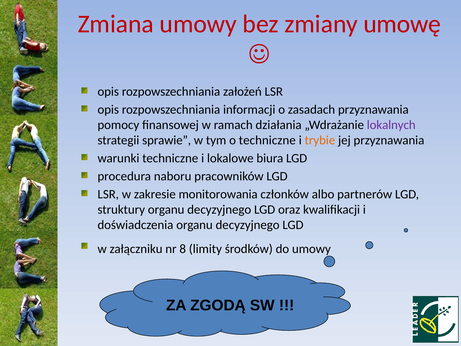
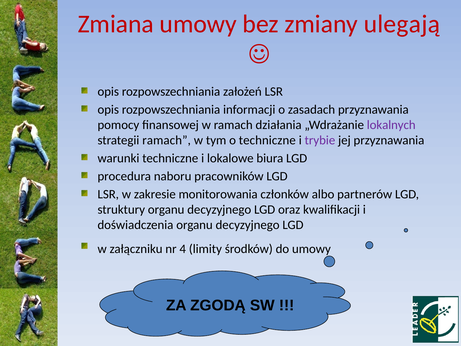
umowę: umowę -> ulegają
strategii sprawie: sprawie -> ramach
trybie colour: orange -> purple
8: 8 -> 4
